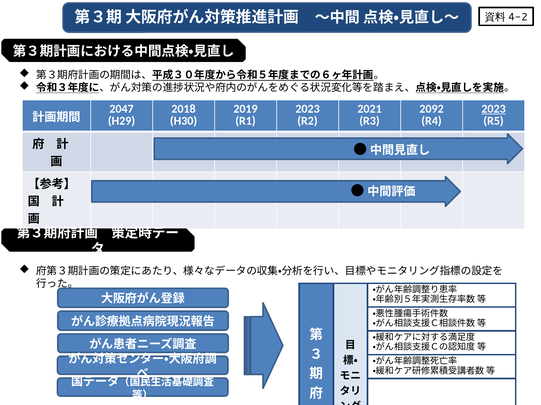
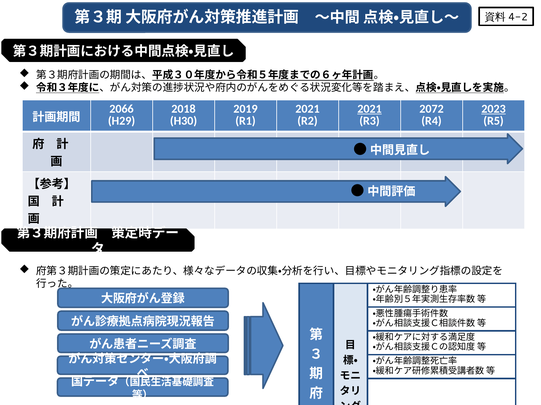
2047: 2047 -> 2066
2023 at (308, 109): 2023 -> 2021
2021 at (370, 109) underline: none -> present
2092: 2092 -> 2072
